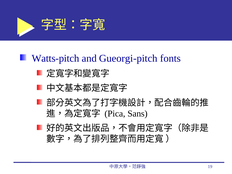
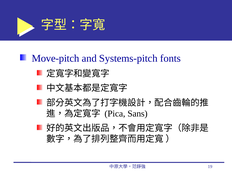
Watts-pitch: Watts-pitch -> Move-pitch
Gueorgi-pitch: Gueorgi-pitch -> Systems-pitch
